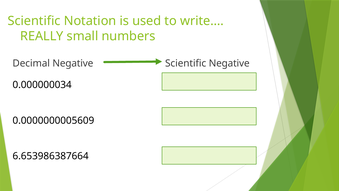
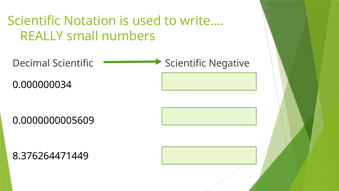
Decimal Negative: Negative -> Scientific
6.653986387664: 6.653986387664 -> 8.376264471449
